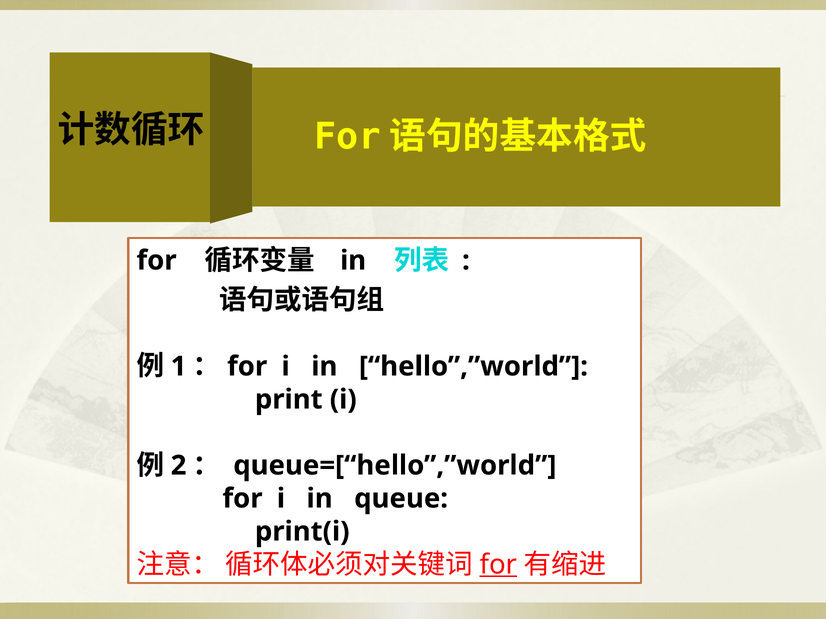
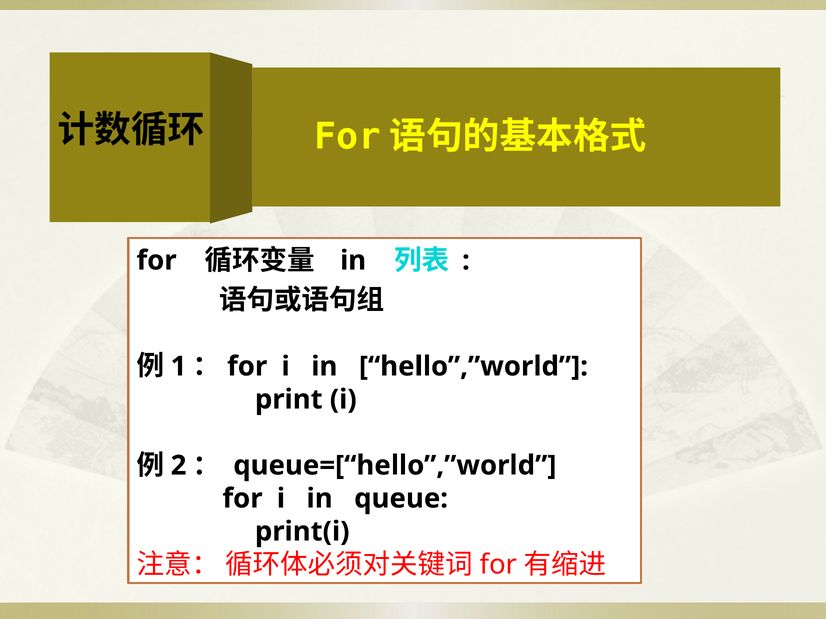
for at (498, 565) underline: present -> none
